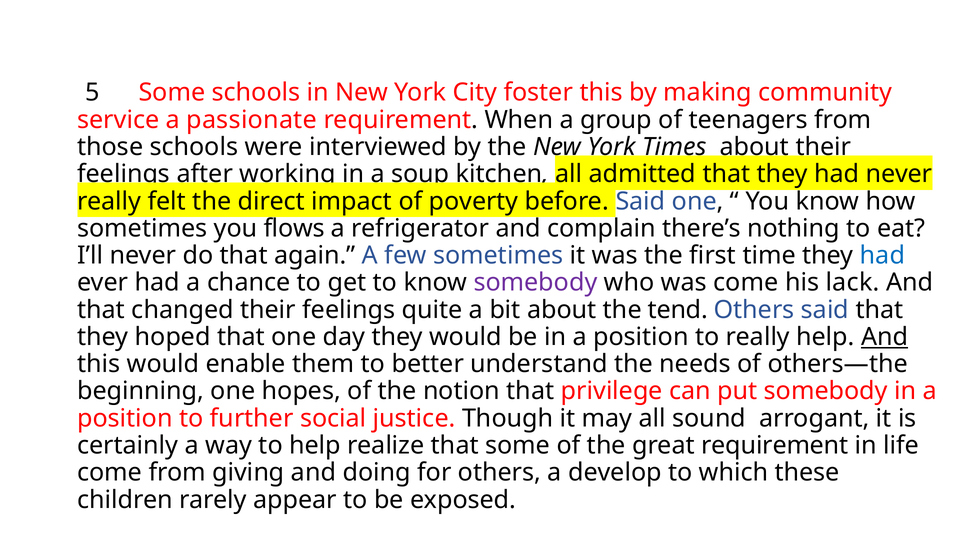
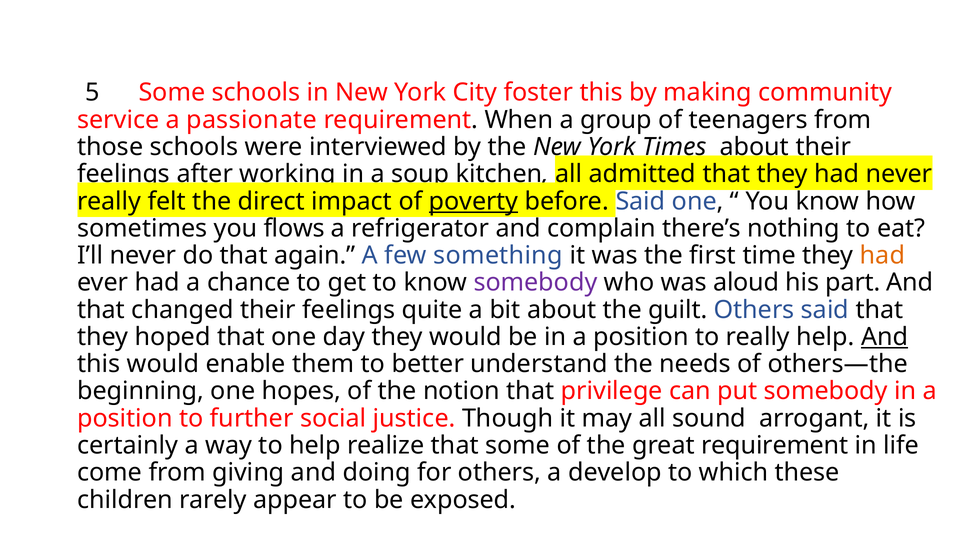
poverty underline: none -> present
few sometimes: sometimes -> something
had at (882, 256) colour: blue -> orange
was come: come -> aloud
lack: lack -> part
tend: tend -> guilt
